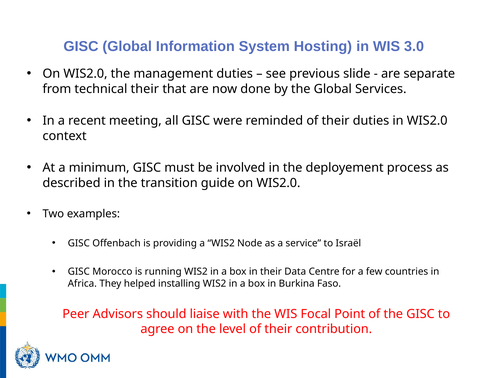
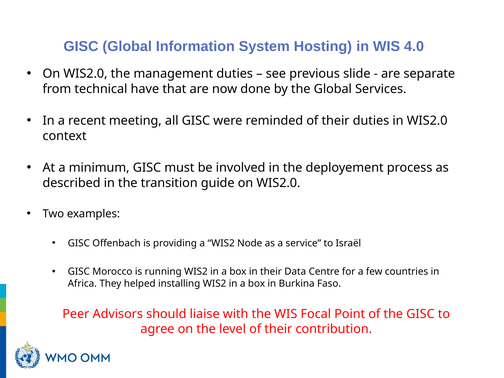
3.0: 3.0 -> 4.0
technical their: their -> have
